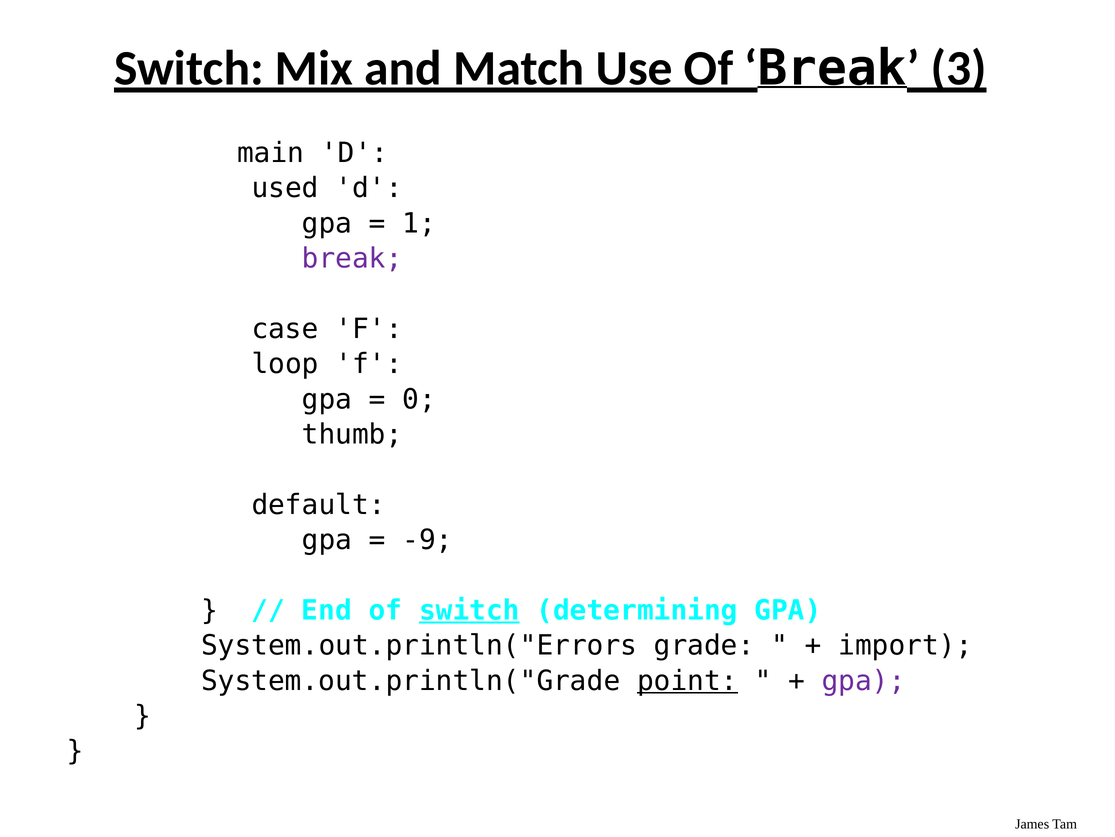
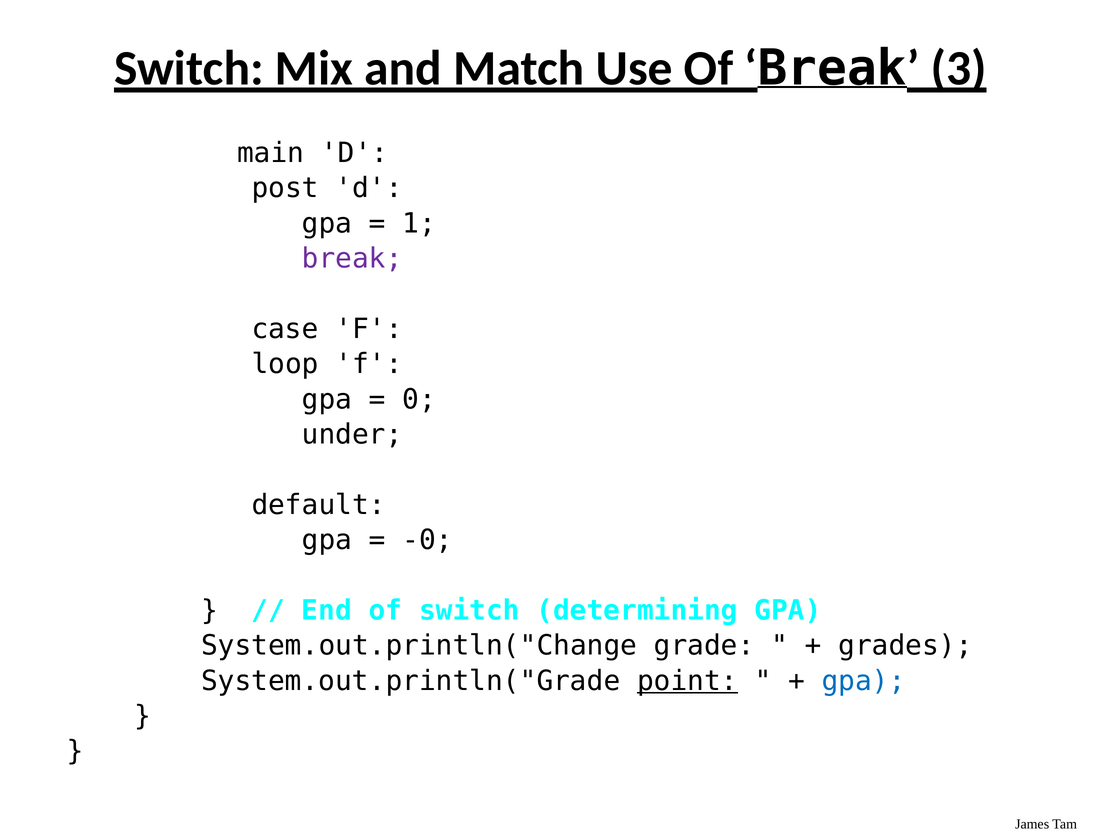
used: used -> post
thumb: thumb -> under
-9: -9 -> -0
switch at (469, 610) underline: present -> none
System.out.println("Errors: System.out.println("Errors -> System.out.println("Change
import: import -> grades
gpa at (864, 680) colour: purple -> blue
